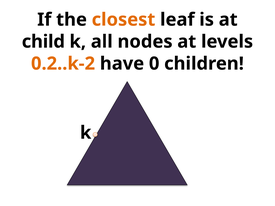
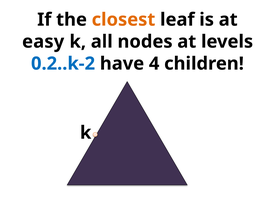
child: child -> easy
0.2..k-2 colour: orange -> blue
0: 0 -> 4
